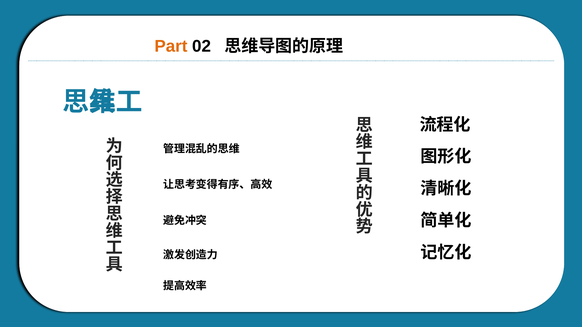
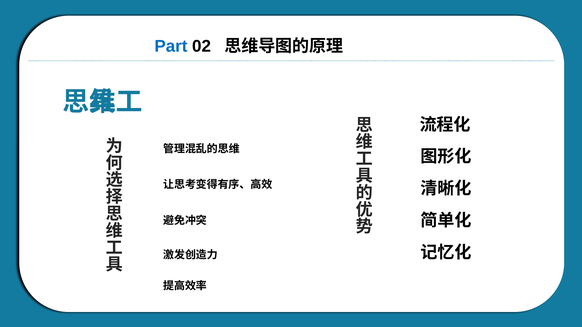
Part colour: orange -> blue
